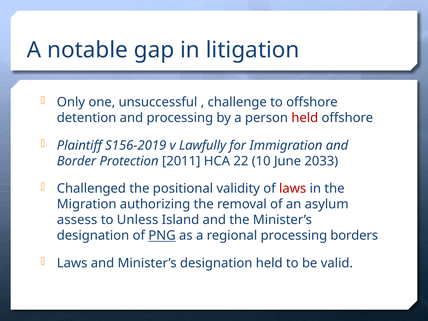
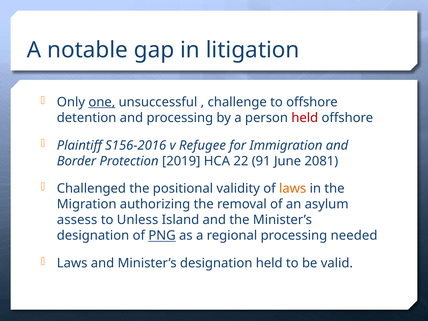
one underline: none -> present
S156-2019: S156-2019 -> S156-2016
Lawfully: Lawfully -> Refugee
2011: 2011 -> 2019
10: 10 -> 91
2033: 2033 -> 2081
laws at (293, 189) colour: red -> orange
borders: borders -> needed
